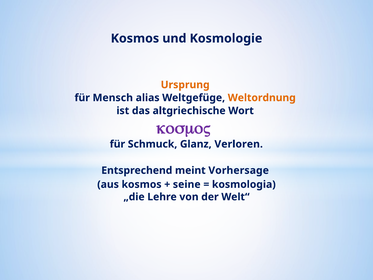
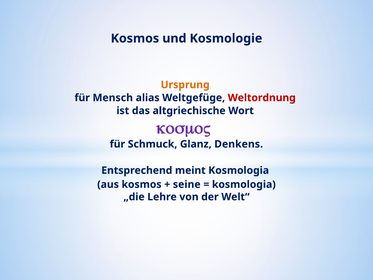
Weltordnung colour: orange -> red
Verloren: Verloren -> Denkens
meint Vorhersage: Vorhersage -> Kosmologia
